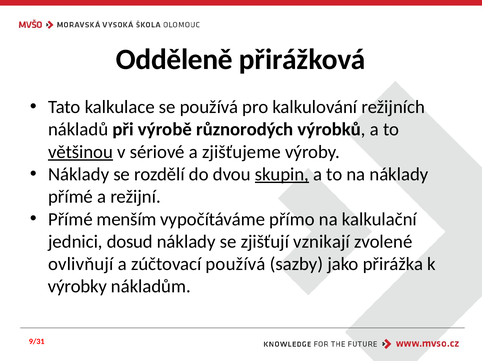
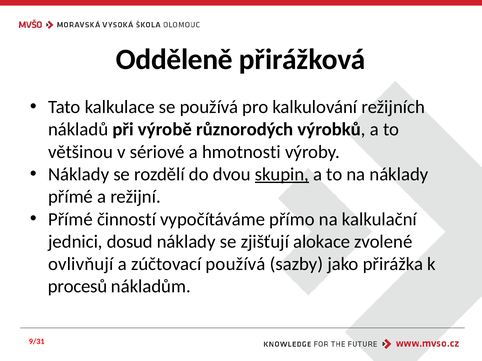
většinou underline: present -> none
zjišťujeme: zjišťujeme -> hmotnosti
menším: menším -> činností
vznikají: vznikají -> alokace
výrobky: výrobky -> procesů
